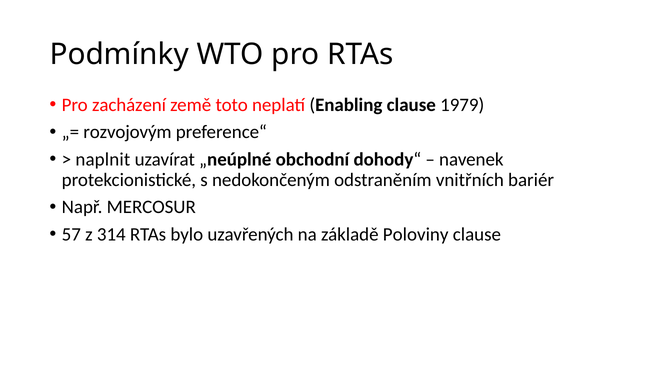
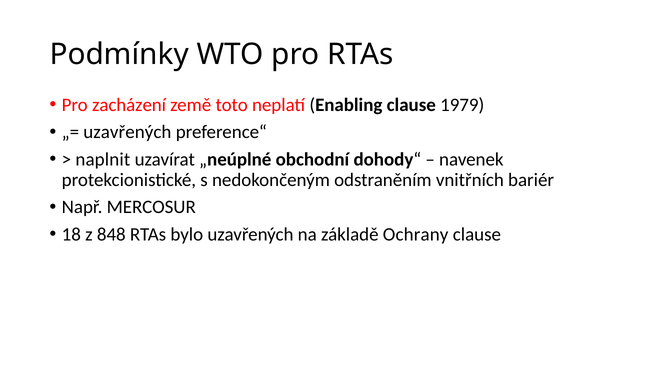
rozvojovým at (127, 132): rozvojovým -> uzavřených
57: 57 -> 18
314: 314 -> 848
Poloviny: Poloviny -> Ochrany
